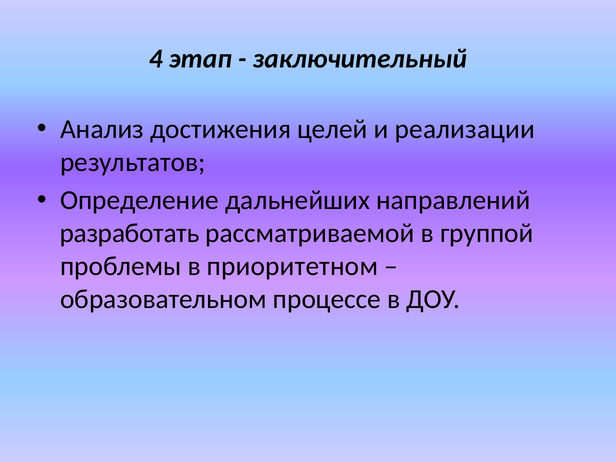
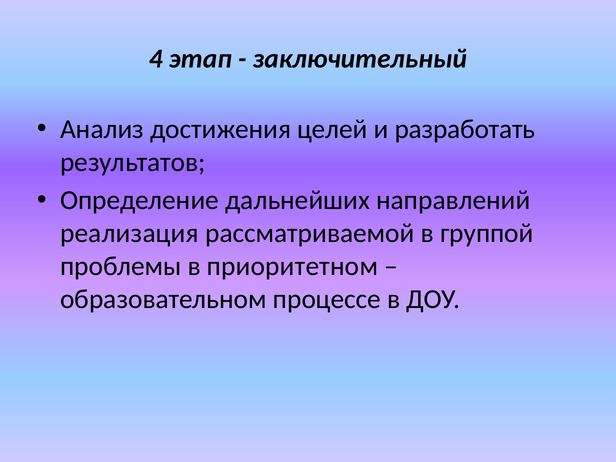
реализации: реализации -> разработать
разработать: разработать -> реализация
